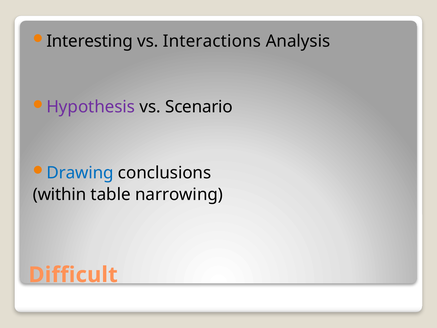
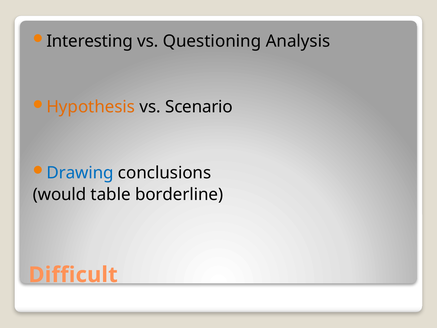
Interactions: Interactions -> Questioning
Hypothesis colour: purple -> orange
within: within -> would
narrowing: narrowing -> borderline
